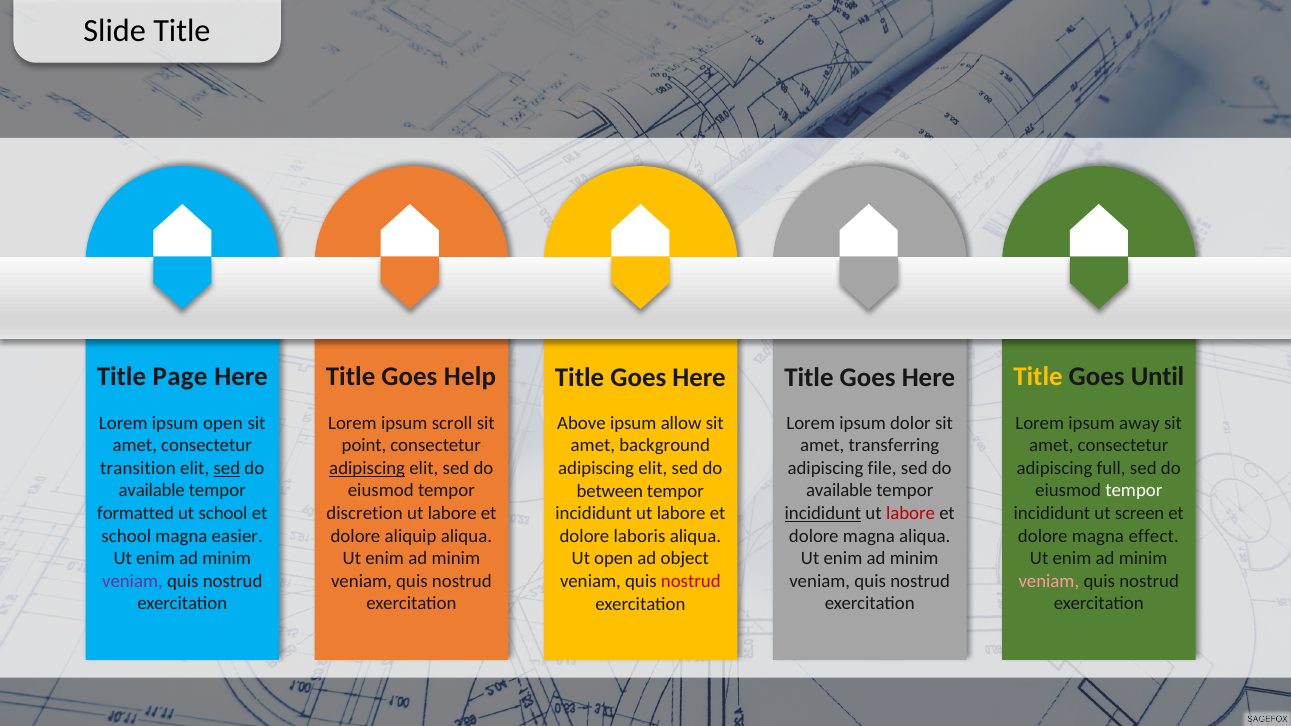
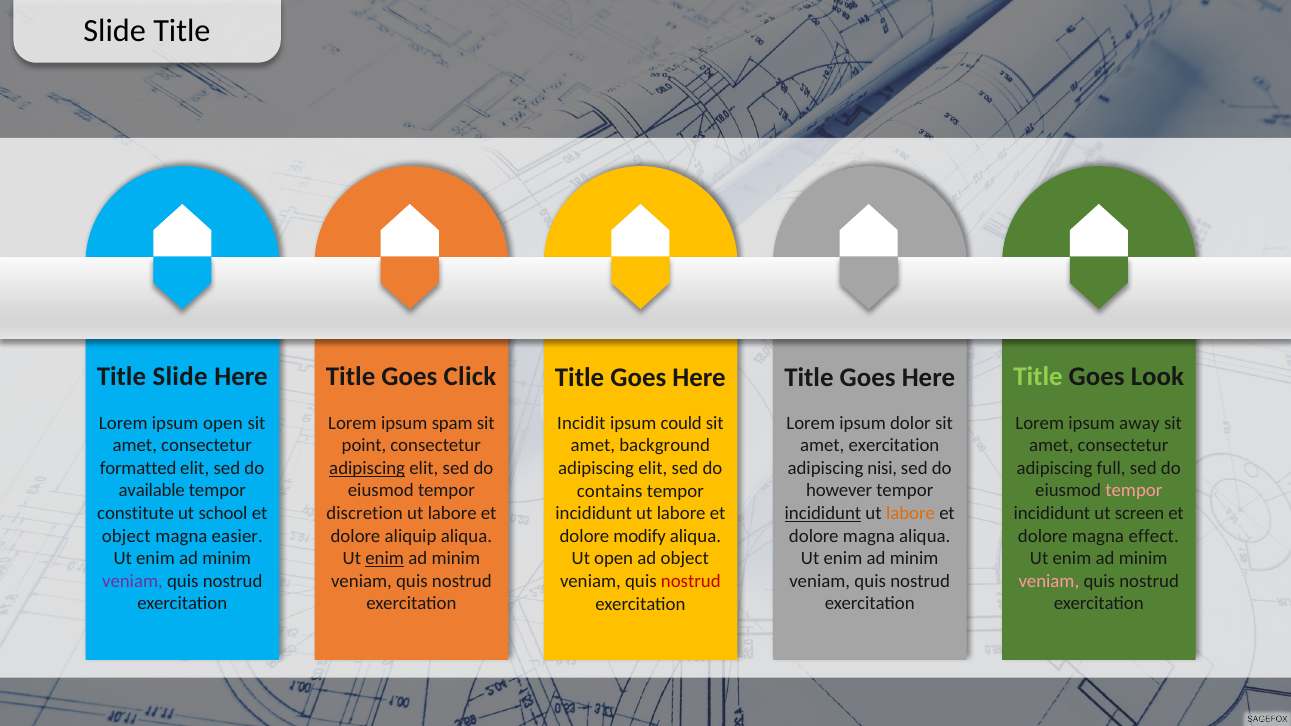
Title Page: Page -> Slide
Help: Help -> Click
Title at (1038, 377) colour: yellow -> light green
Until: Until -> Look
scroll: scroll -> spam
Above: Above -> Incidit
allow: allow -> could
amet transferring: transferring -> exercitation
transition: transition -> formatted
sed at (227, 468) underline: present -> none
file: file -> nisi
tempor at (1134, 491) colour: white -> pink
between: between -> contains
available at (839, 491): available -> however
formatted: formatted -> constitute
labore at (911, 513) colour: red -> orange
school at (126, 536): school -> object
laboris: laboris -> modify
enim at (385, 559) underline: none -> present
